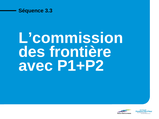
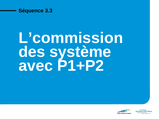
frontière: frontière -> système
